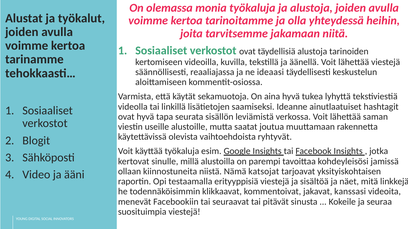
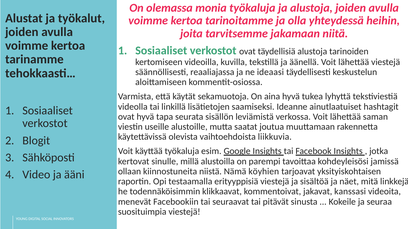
ryhtyvät: ryhtyvät -> liikkuvia
katsojat: katsojat -> köyhien
